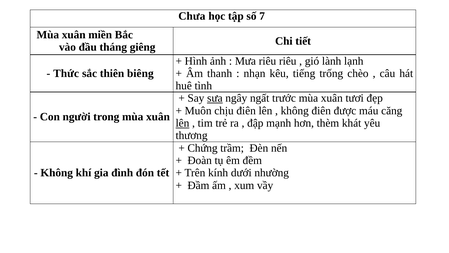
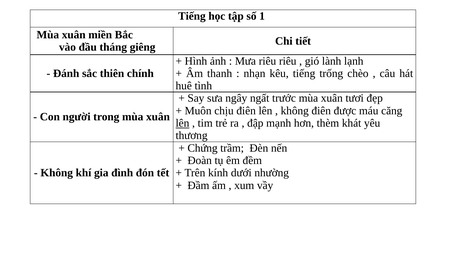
Chưa at (192, 16): Chưa -> Tiếng
7: 7 -> 1
Thức: Thức -> Đánh
biêng: biêng -> chính
sưa underline: present -> none
